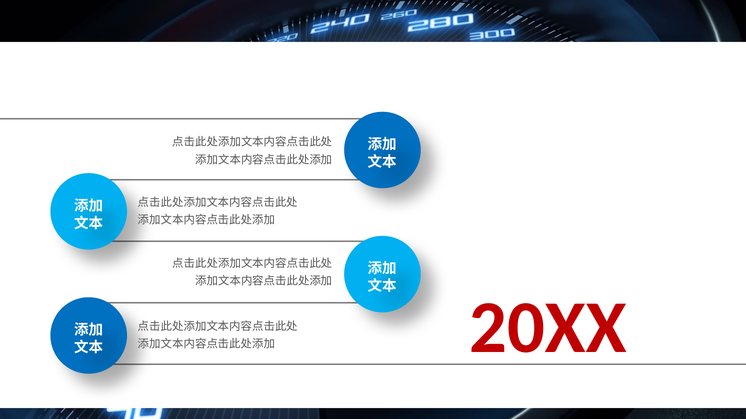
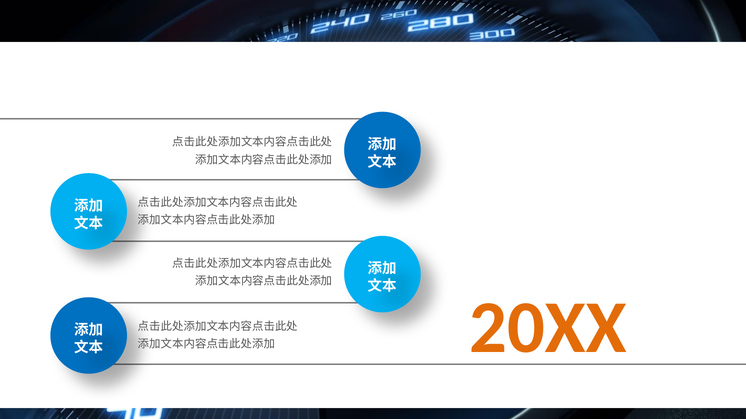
20XX colour: red -> orange
